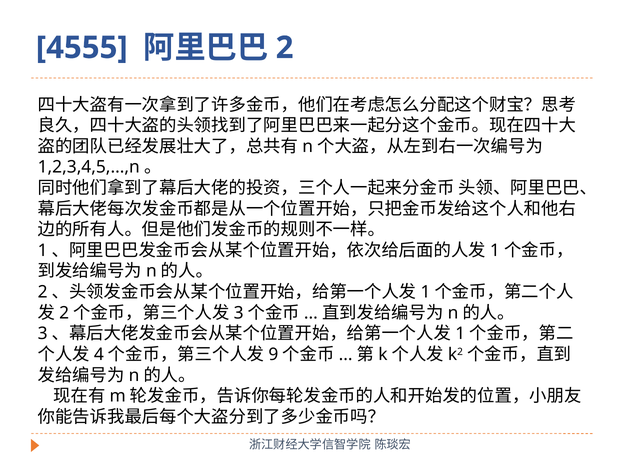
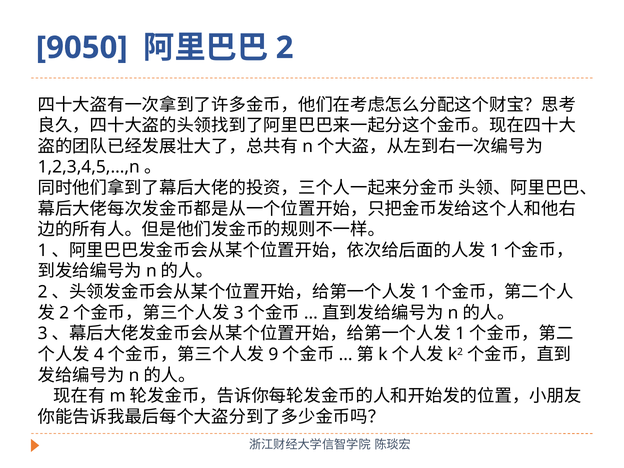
4555: 4555 -> 9050
